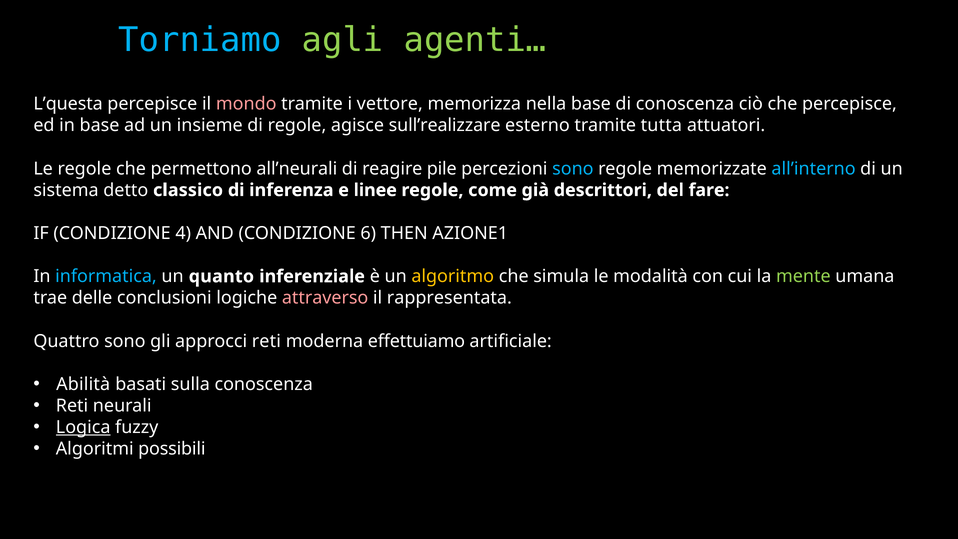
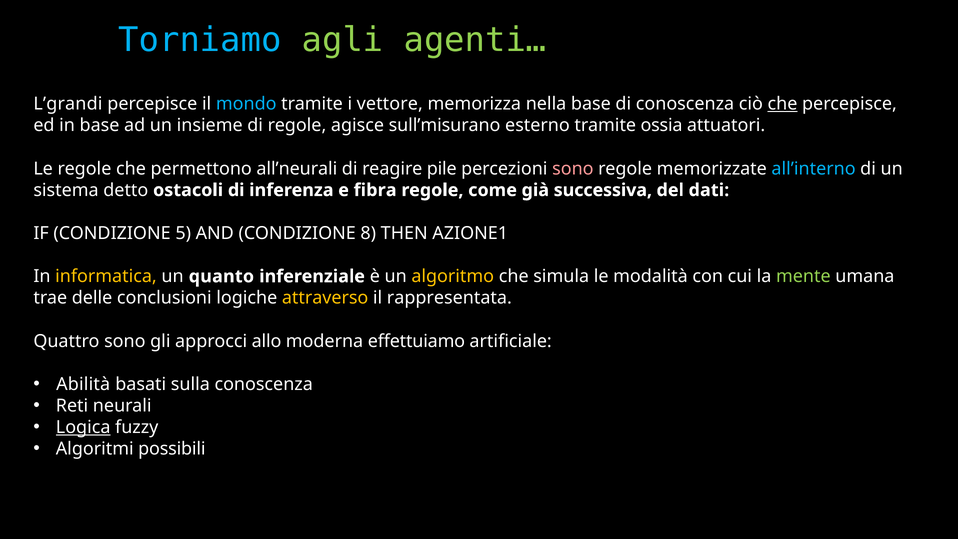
L’questa: L’questa -> L’grandi
mondo colour: pink -> light blue
che at (783, 104) underline: none -> present
sull’realizzare: sull’realizzare -> sull’misurano
tutta: tutta -> ossia
sono at (573, 169) colour: light blue -> pink
classico: classico -> ostacoli
linee: linee -> fibra
descrittori: descrittori -> successiva
fare: fare -> dati
4: 4 -> 5
6: 6 -> 8
informatica colour: light blue -> yellow
attraverso colour: pink -> yellow
approcci reti: reti -> allo
